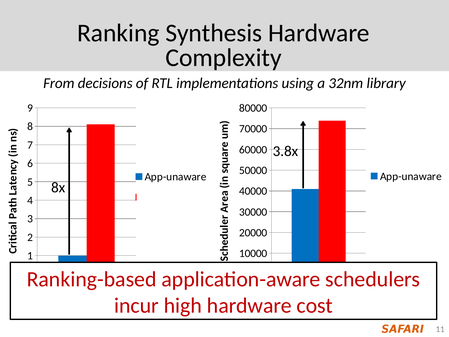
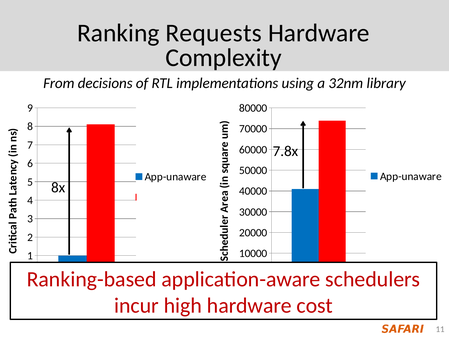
Synthesis: Synthesis -> Requests
3.8x: 3.8x -> 7.8x
